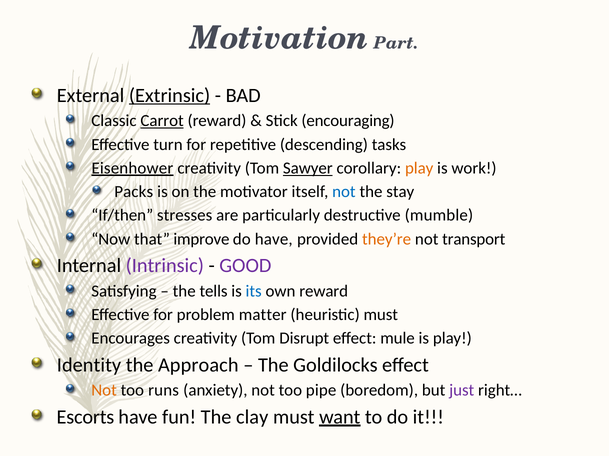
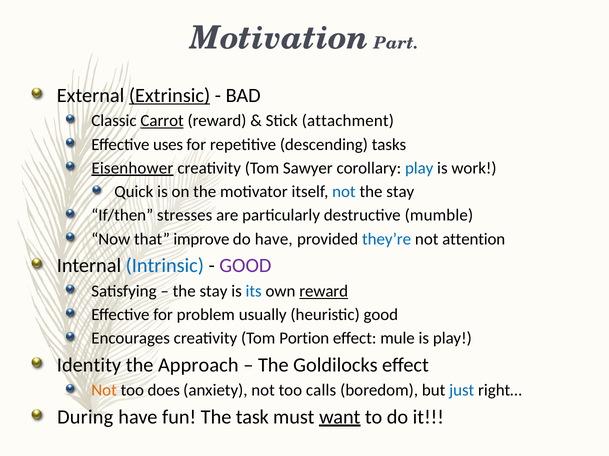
encouraging: encouraging -> attachment
turn: turn -> uses
Sawyer underline: present -> none
play at (419, 168) colour: orange -> blue
Packs: Packs -> Quick
they’re colour: orange -> blue
transport: transport -> attention
Intrinsic colour: purple -> blue
tells at (214, 292): tells -> stay
reward at (324, 292) underline: none -> present
matter: matter -> usually
heuristic must: must -> good
Disrupt: Disrupt -> Portion
runs: runs -> does
pipe: pipe -> calls
just colour: purple -> blue
Escorts: Escorts -> During
clay: clay -> task
